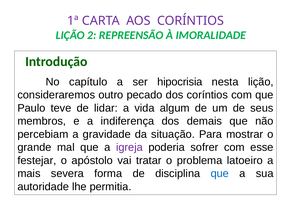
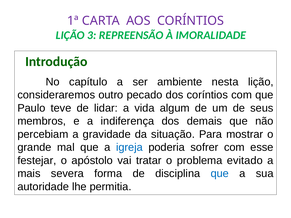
2: 2 -> 3
hipocrisia: hipocrisia -> ambiente
igreja colour: purple -> blue
latoeiro: latoeiro -> evitado
